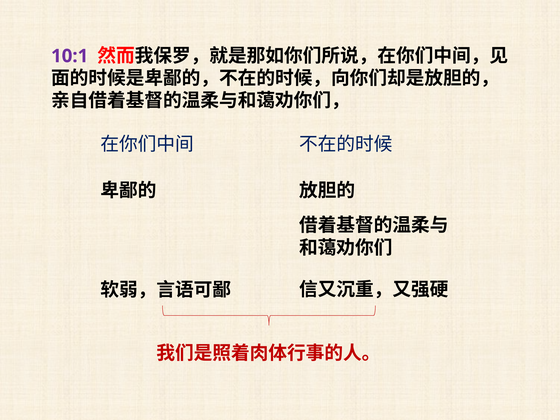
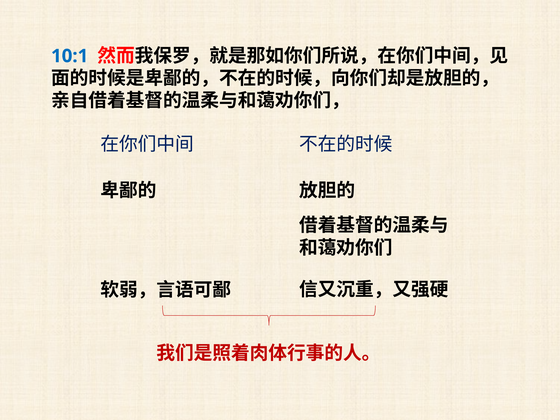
10:1 colour: purple -> blue
